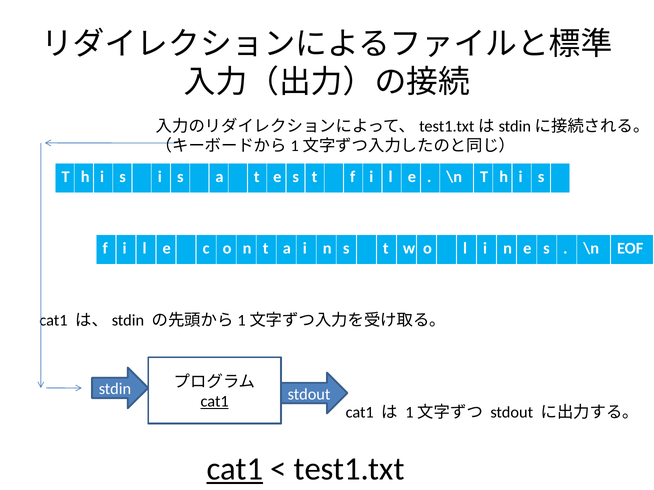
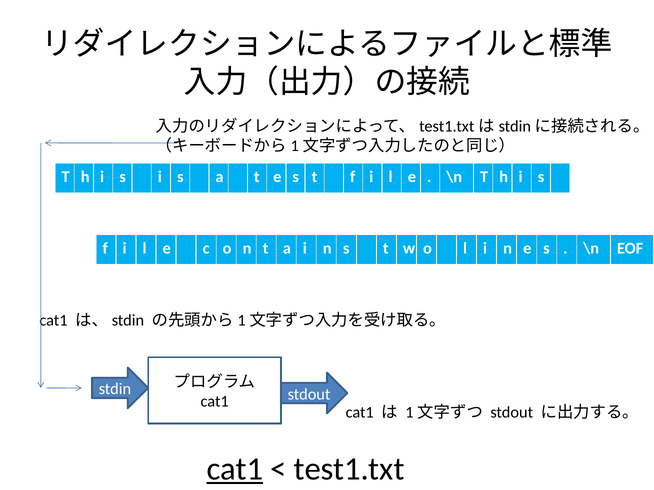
cat1 at (215, 402) underline: present -> none
